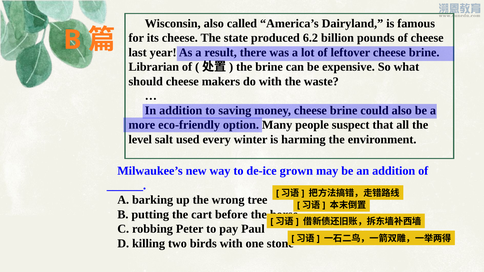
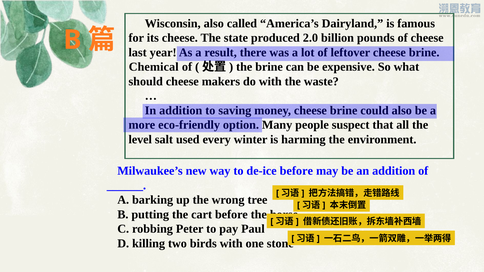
6.2: 6.2 -> 2.0
Librarian: Librarian -> Chemical
de-ice grown: grown -> before
